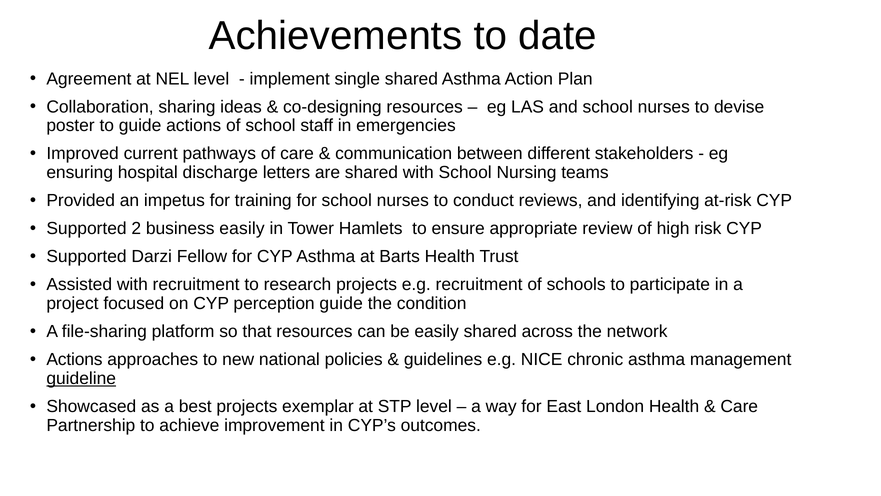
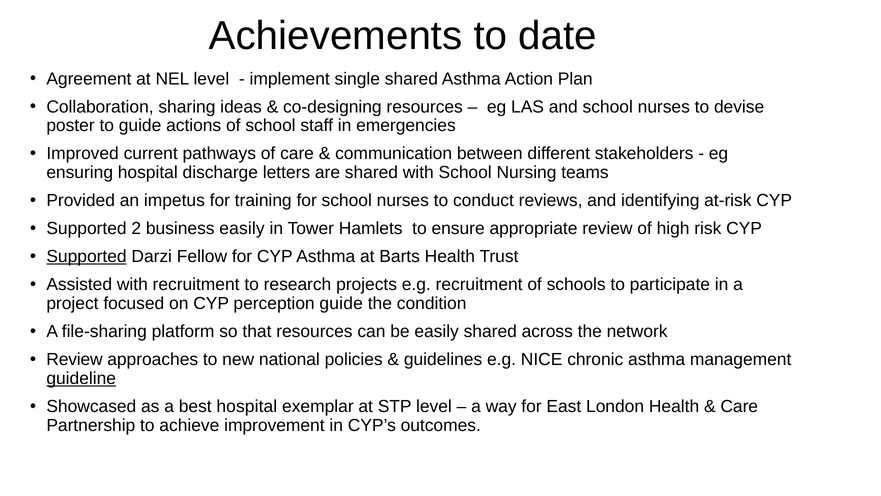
Supported at (87, 256) underline: none -> present
Actions at (74, 359): Actions -> Review
best projects: projects -> hospital
